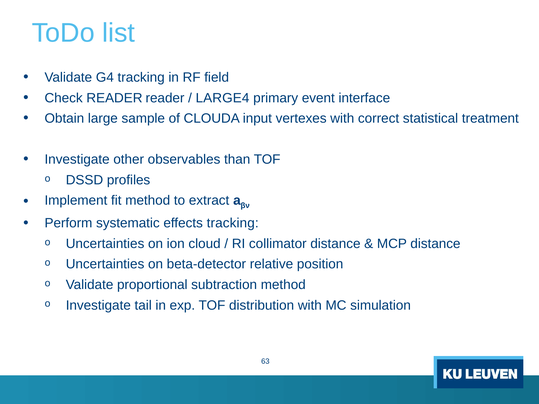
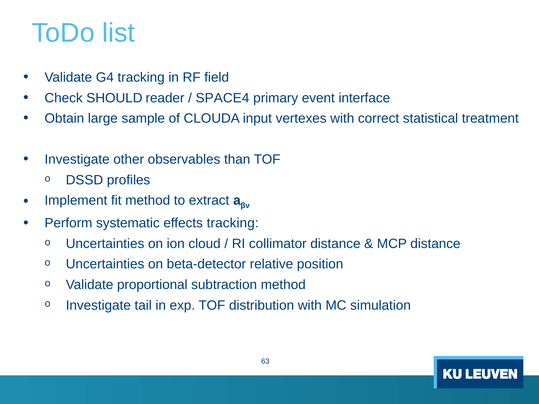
Check READER: READER -> SHOULD
LARGE4: LARGE4 -> SPACE4
